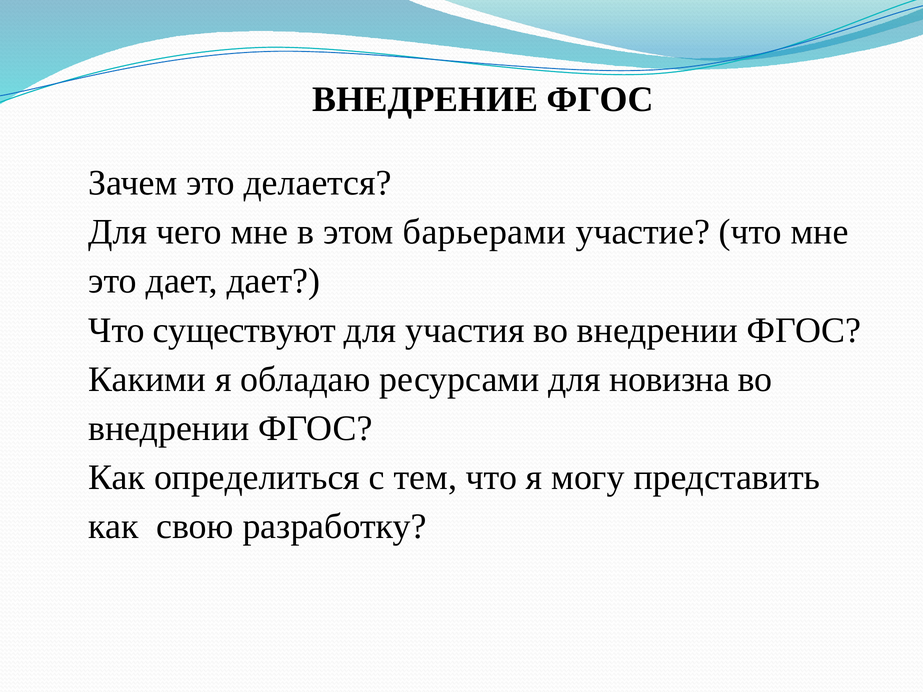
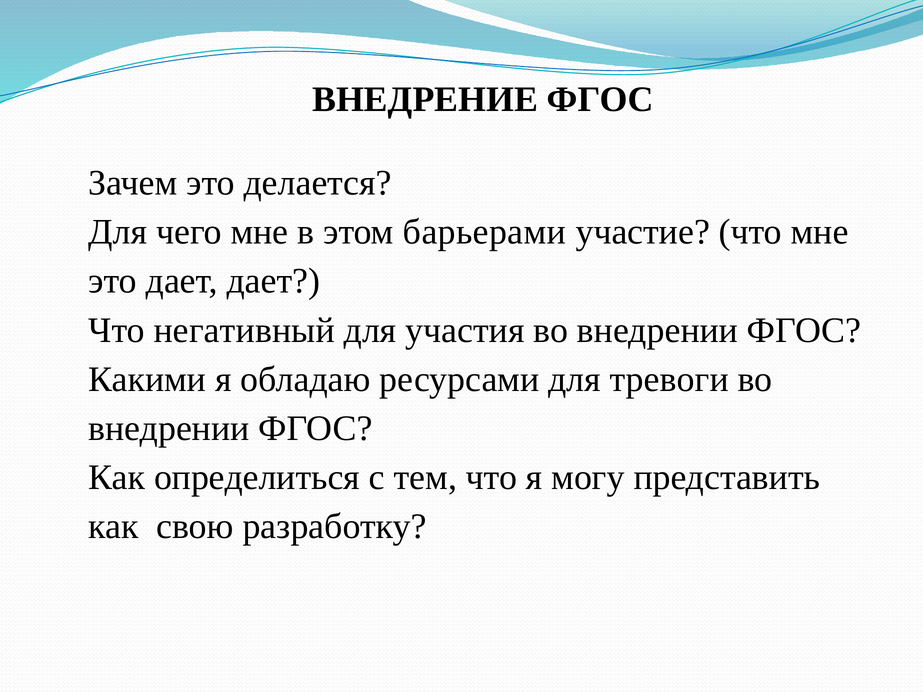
существуют: существуют -> негативный
новизна: новизна -> тревоги
